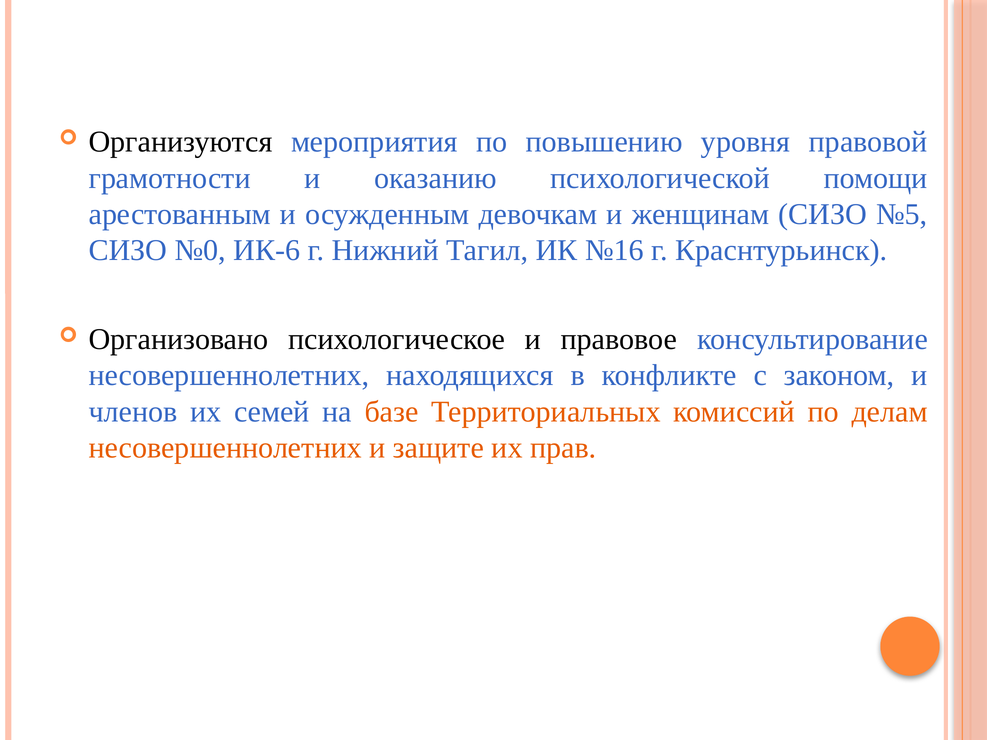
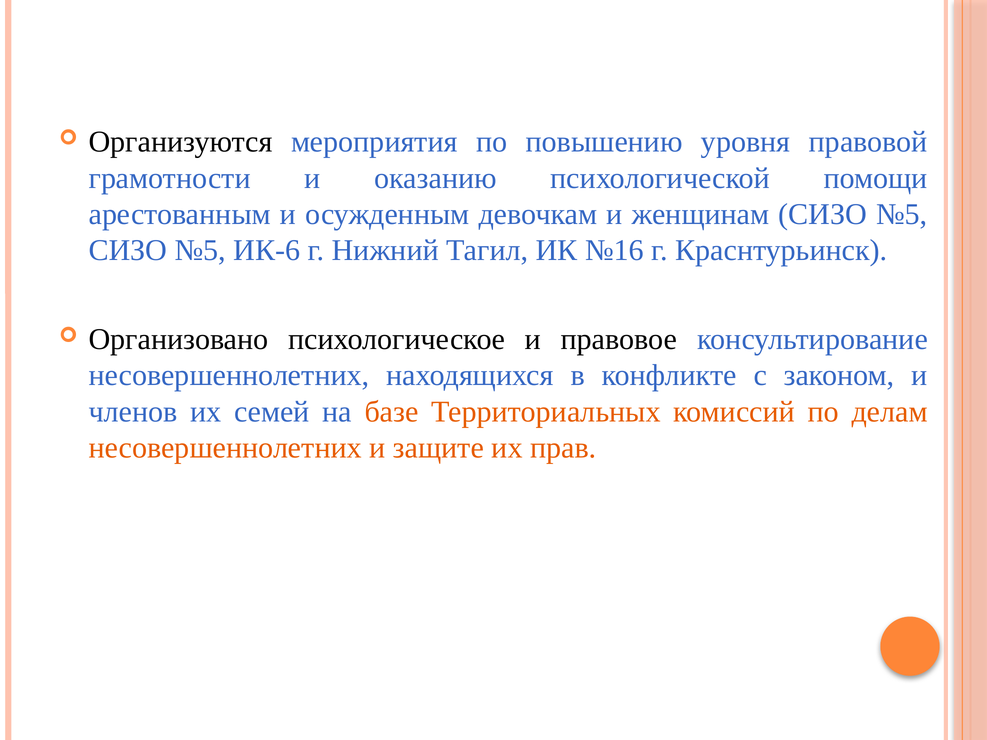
№0 at (200, 251): №0 -> №5
